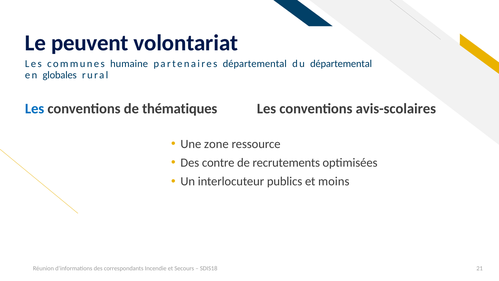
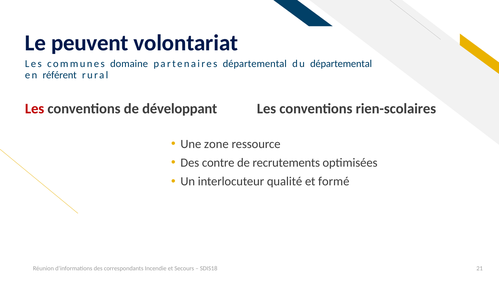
humaine: humaine -> domaine
globales: globales -> référent
Les at (35, 109) colour: blue -> red
thématiques: thématiques -> développant
avis-scolaires: avis-scolaires -> rien-scolaires
publics: publics -> qualité
moins: moins -> formé
